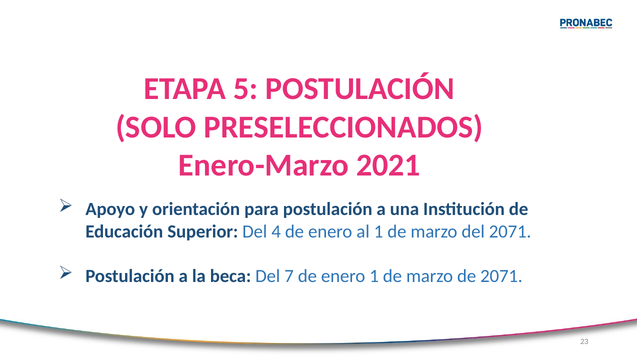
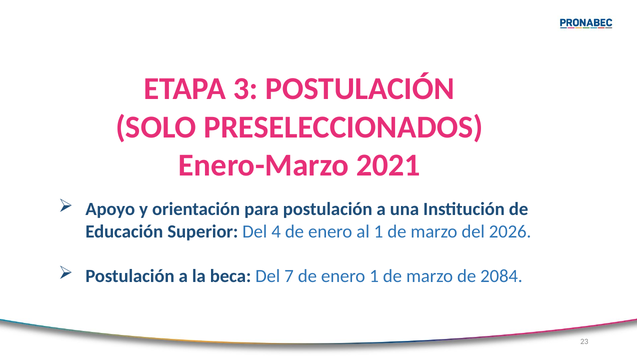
5: 5 -> 3
del 2071: 2071 -> 2026
de 2071: 2071 -> 2084
